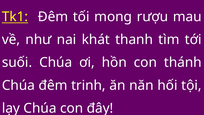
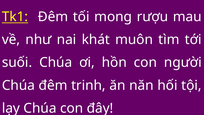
thanh: thanh -> muôn
thánh: thánh -> người
